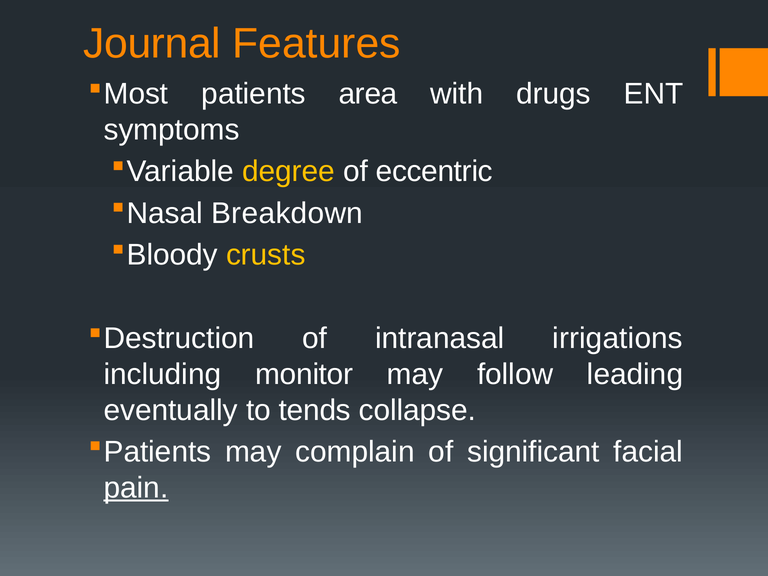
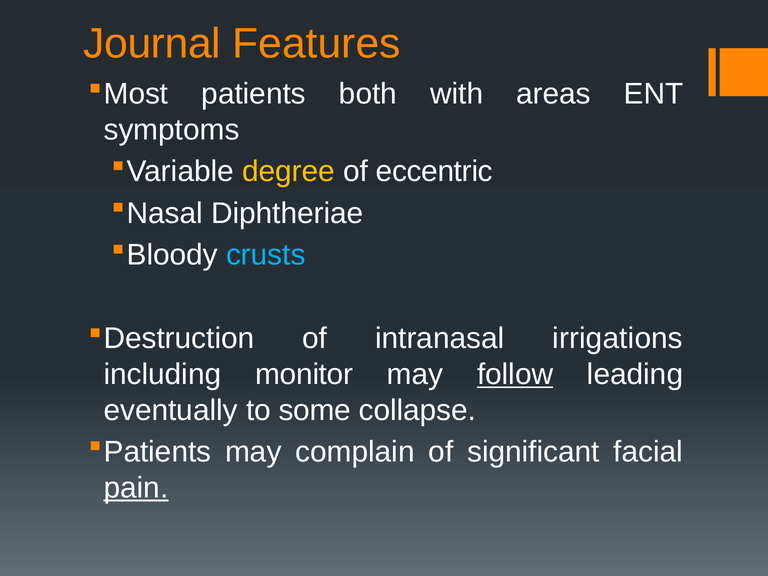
area: area -> both
drugs: drugs -> areas
Breakdown: Breakdown -> Diphtheriae
crusts colour: yellow -> light blue
follow underline: none -> present
tends: tends -> some
